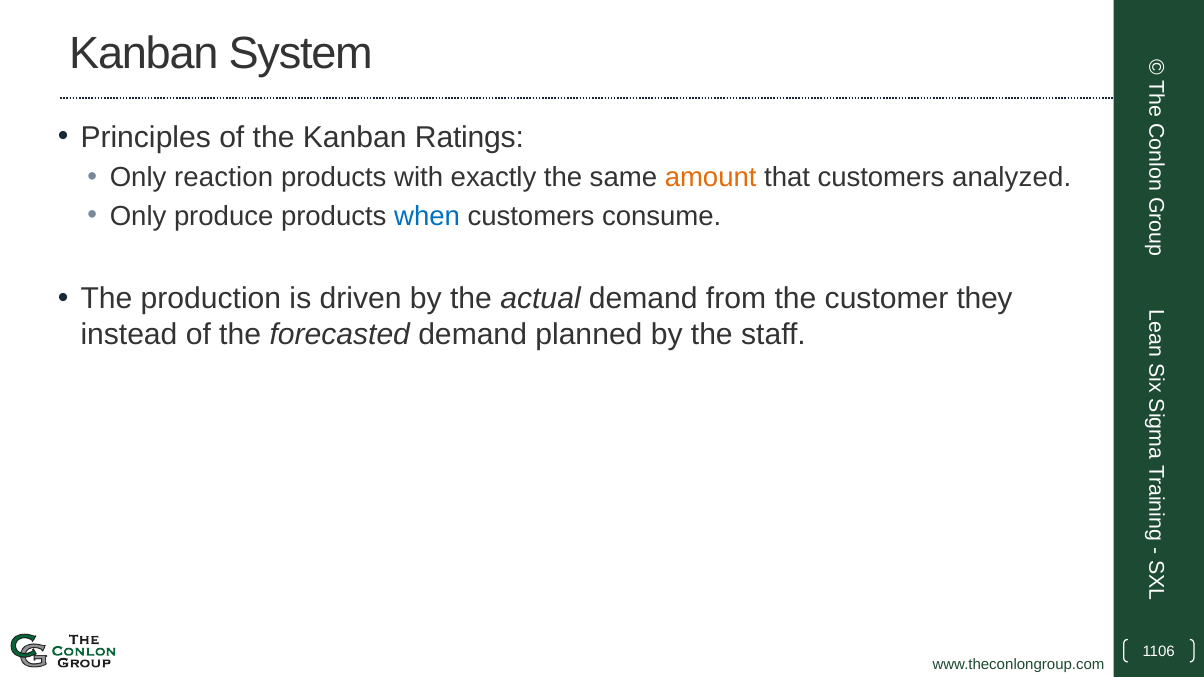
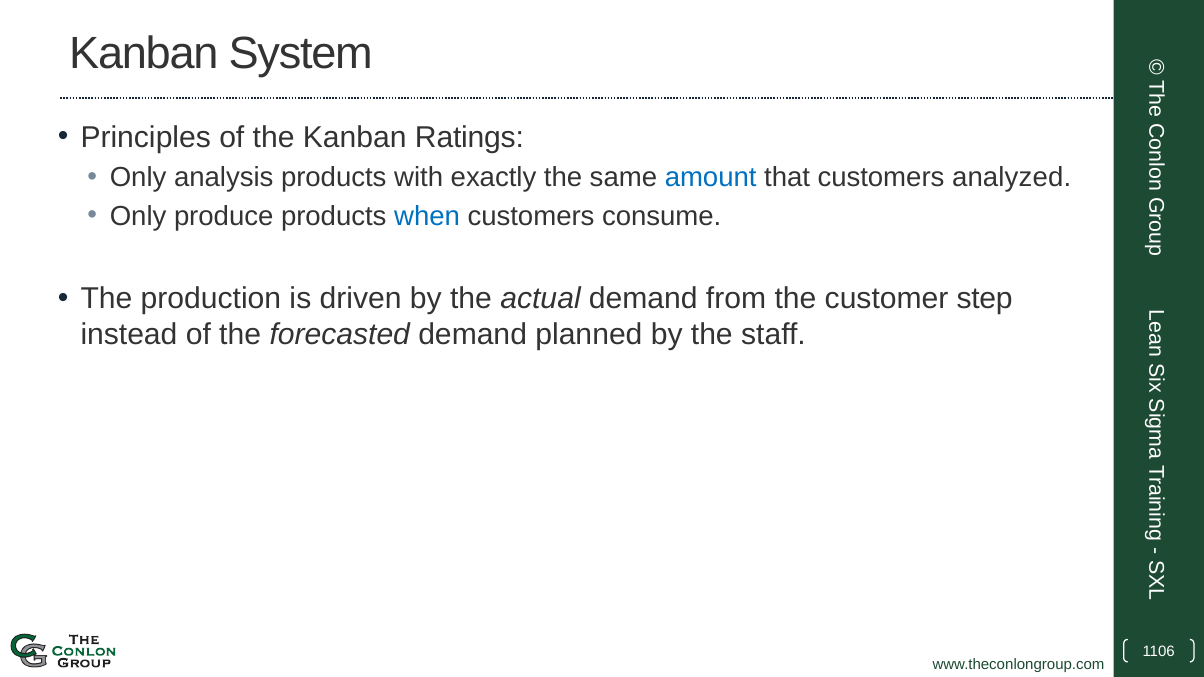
reaction: reaction -> analysis
amount colour: orange -> blue
they: they -> step
